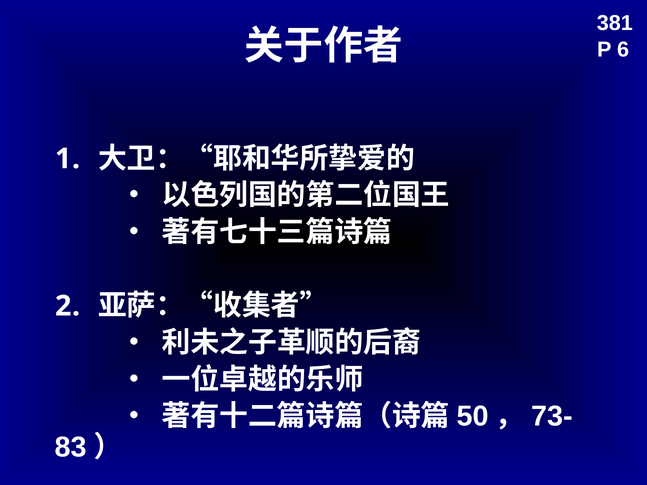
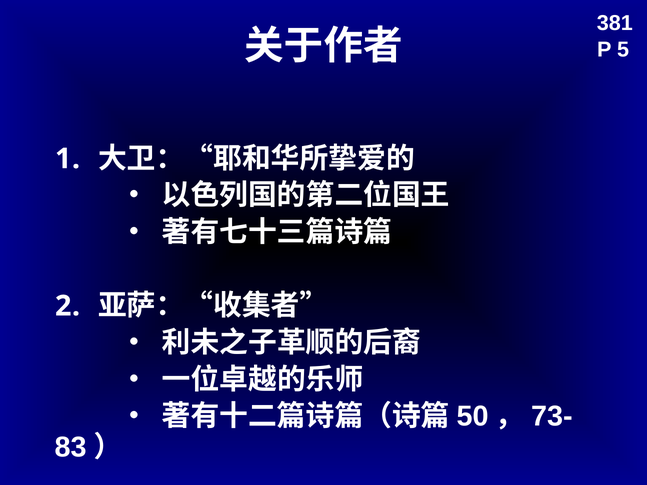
6: 6 -> 5
